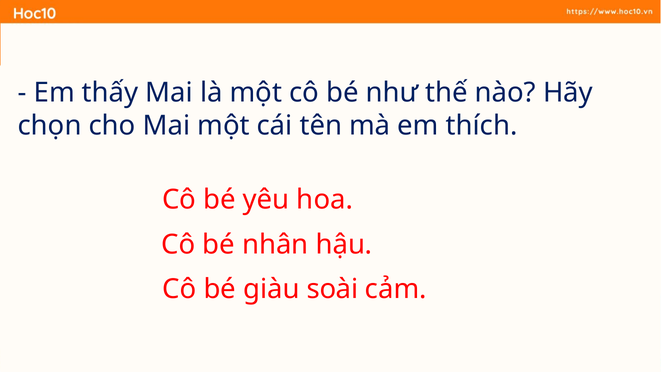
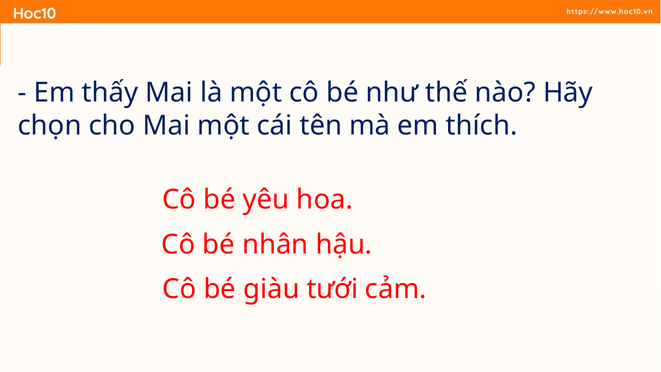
soài: soài -> tưới
